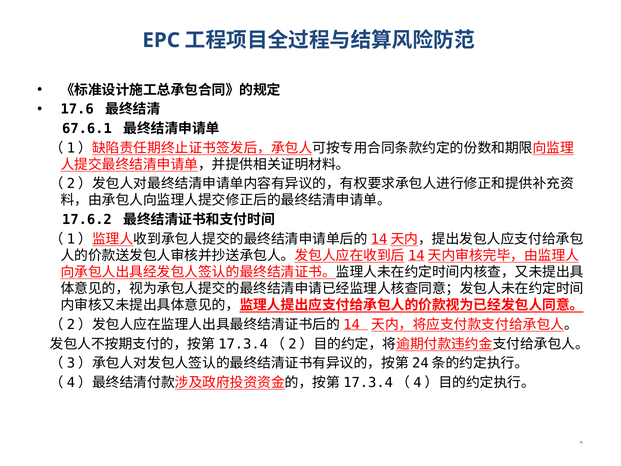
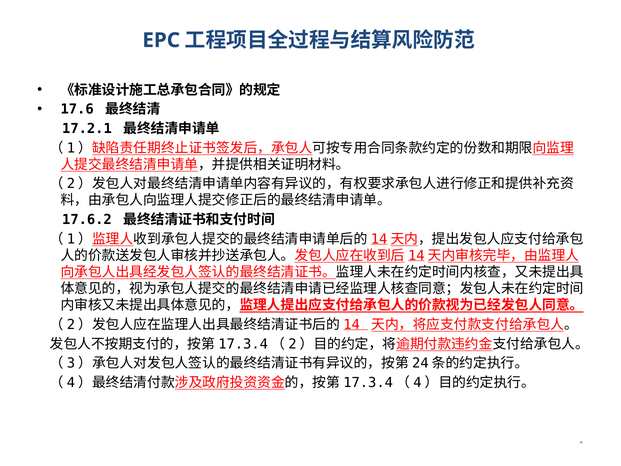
67.6.1: 67.6.1 -> 17.2.1
